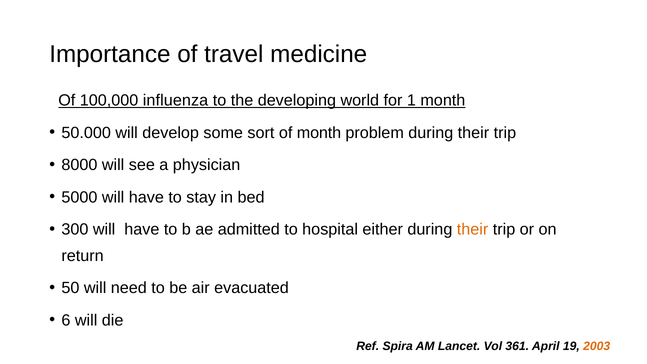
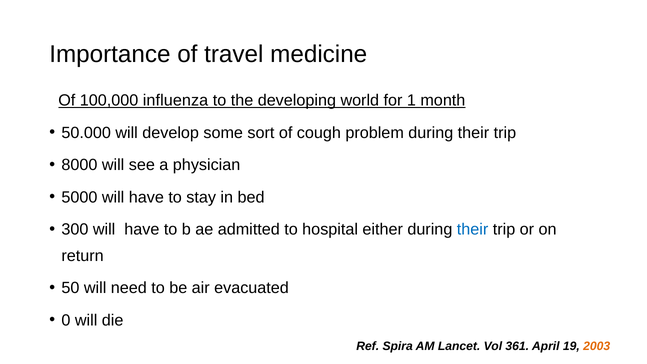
of month: month -> cough
their at (473, 230) colour: orange -> blue
6: 6 -> 0
